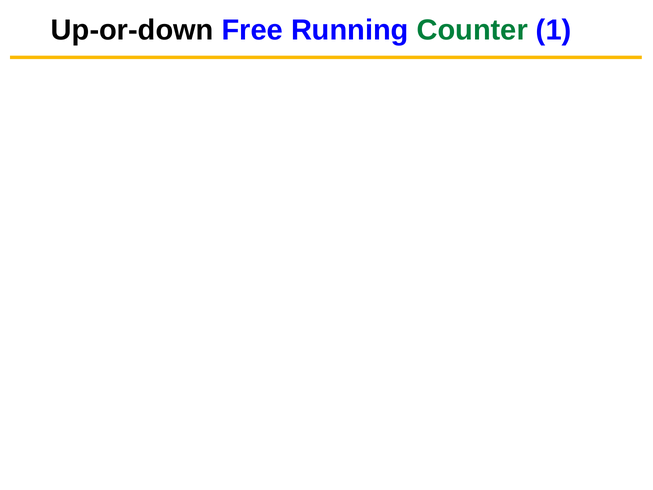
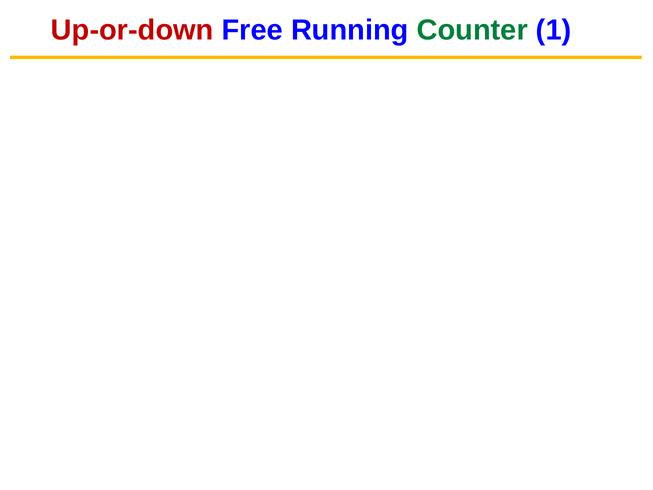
Up-or-down colour: black -> red
